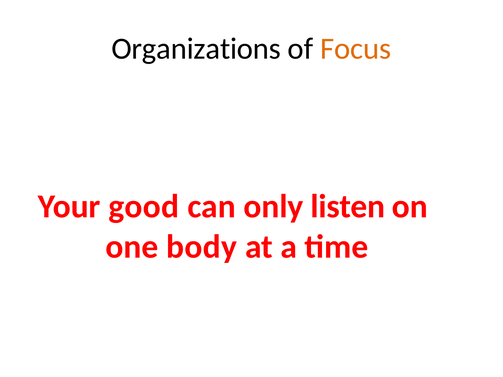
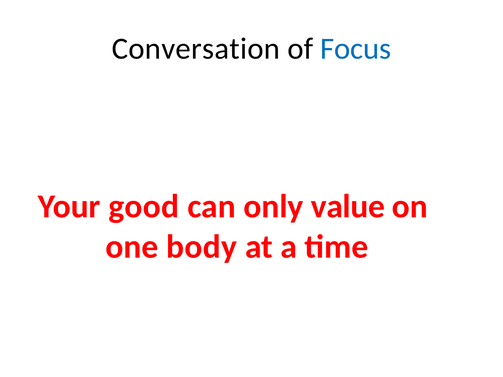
Organizations: Organizations -> Conversation
Focus colour: orange -> blue
listen: listen -> value
